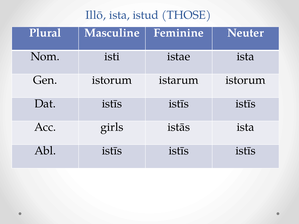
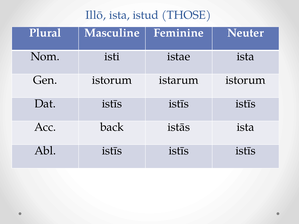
girls: girls -> back
